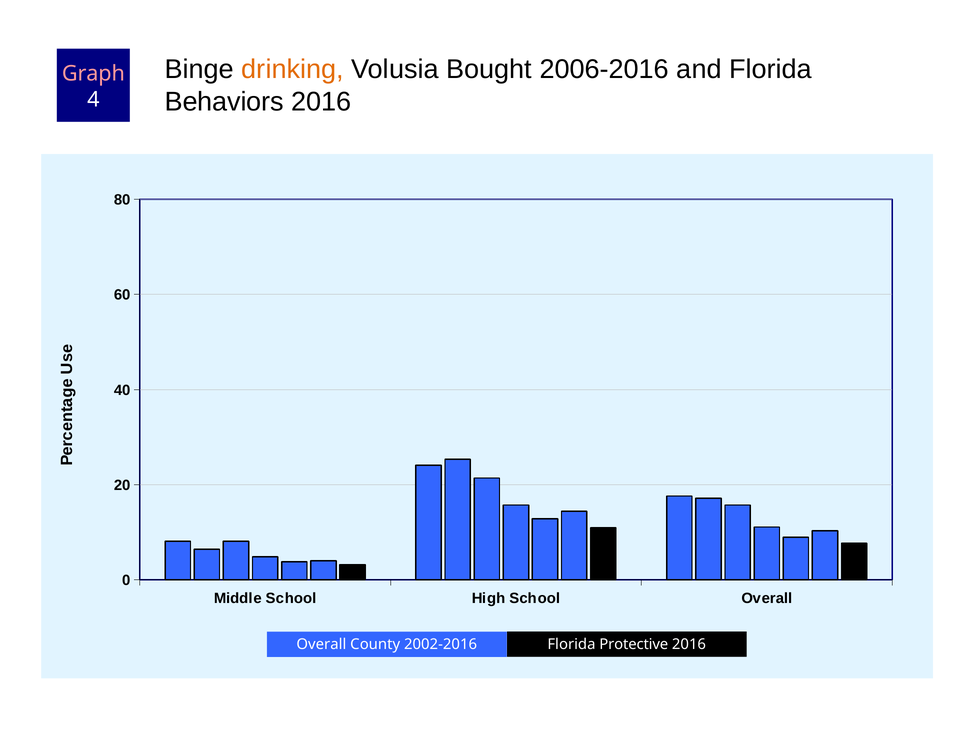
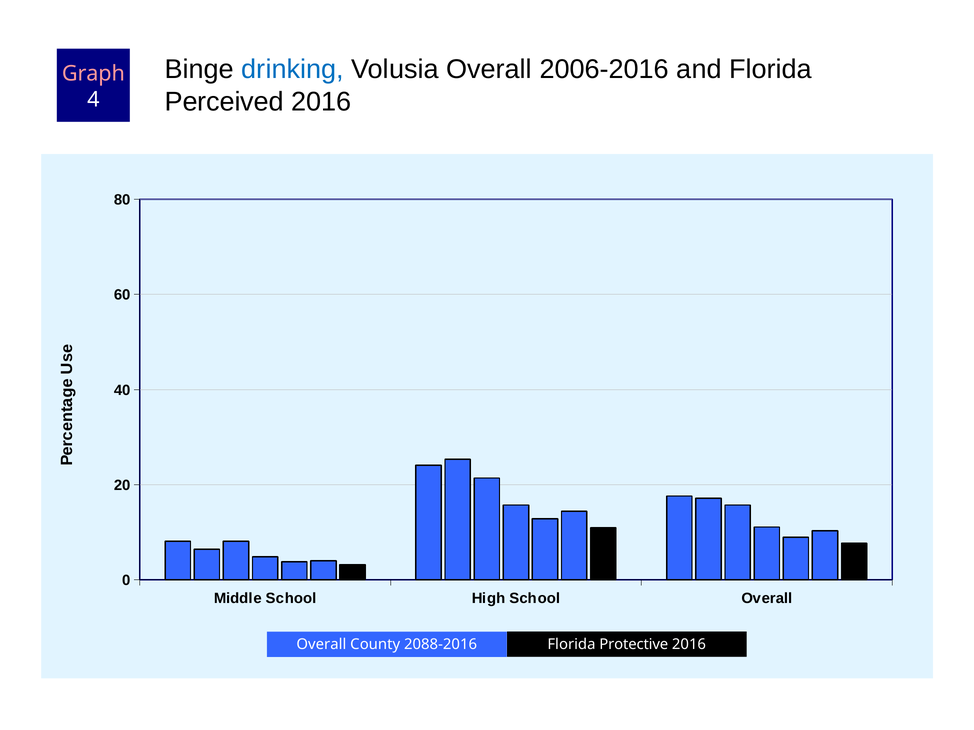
drinking colour: orange -> blue
Volusia Bought: Bought -> Overall
Behaviors: Behaviors -> Perceived
2002-2016: 2002-2016 -> 2088-2016
